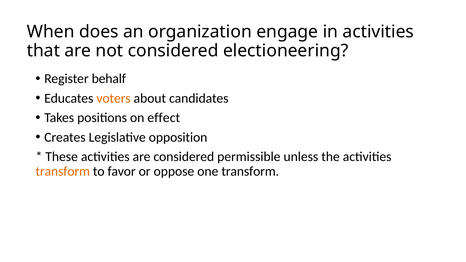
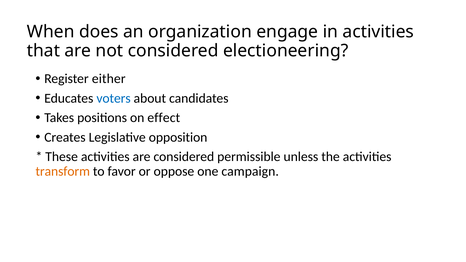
behalf: behalf -> either
voters colour: orange -> blue
one transform: transform -> campaign
